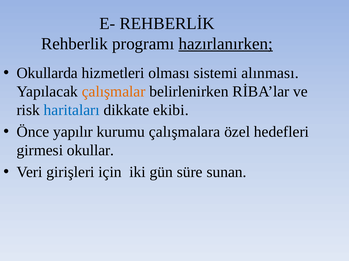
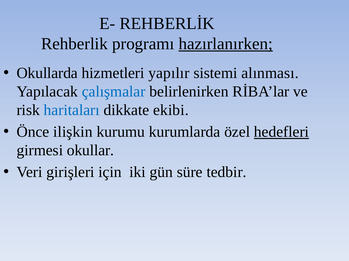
olması: olması -> yapılır
çalışmalar colour: orange -> blue
yapılır: yapılır -> ilişkin
çalışmalara: çalışmalara -> kurumlarda
hedefleri underline: none -> present
sunan: sunan -> tedbir
